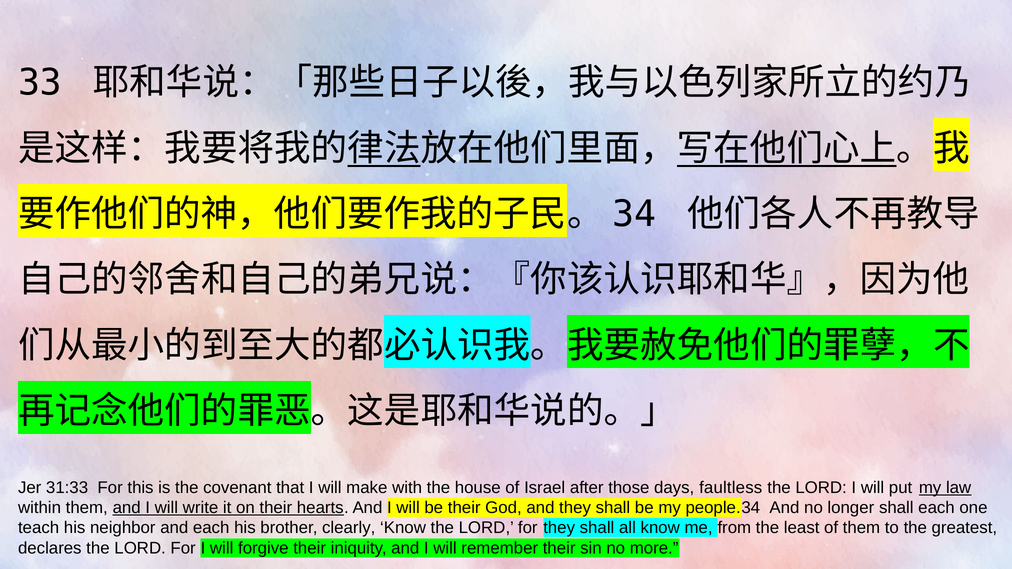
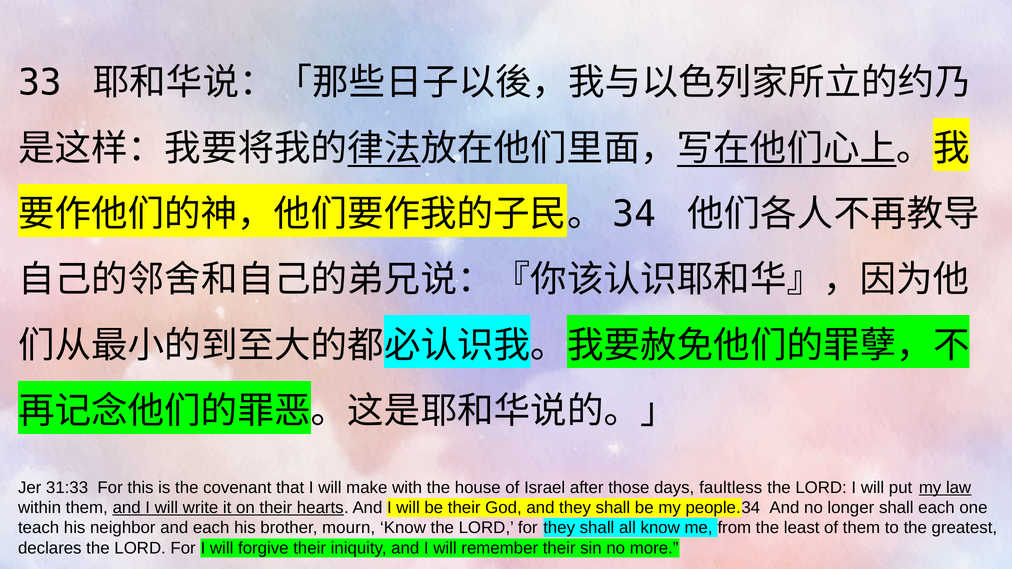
clearly: clearly -> mourn
